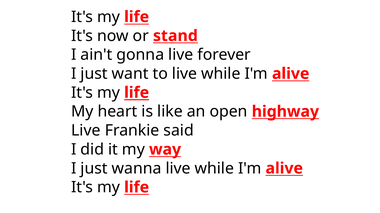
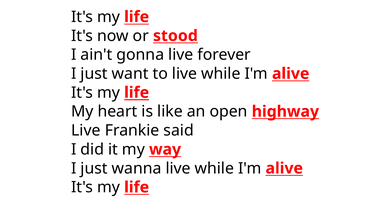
stand: stand -> stood
